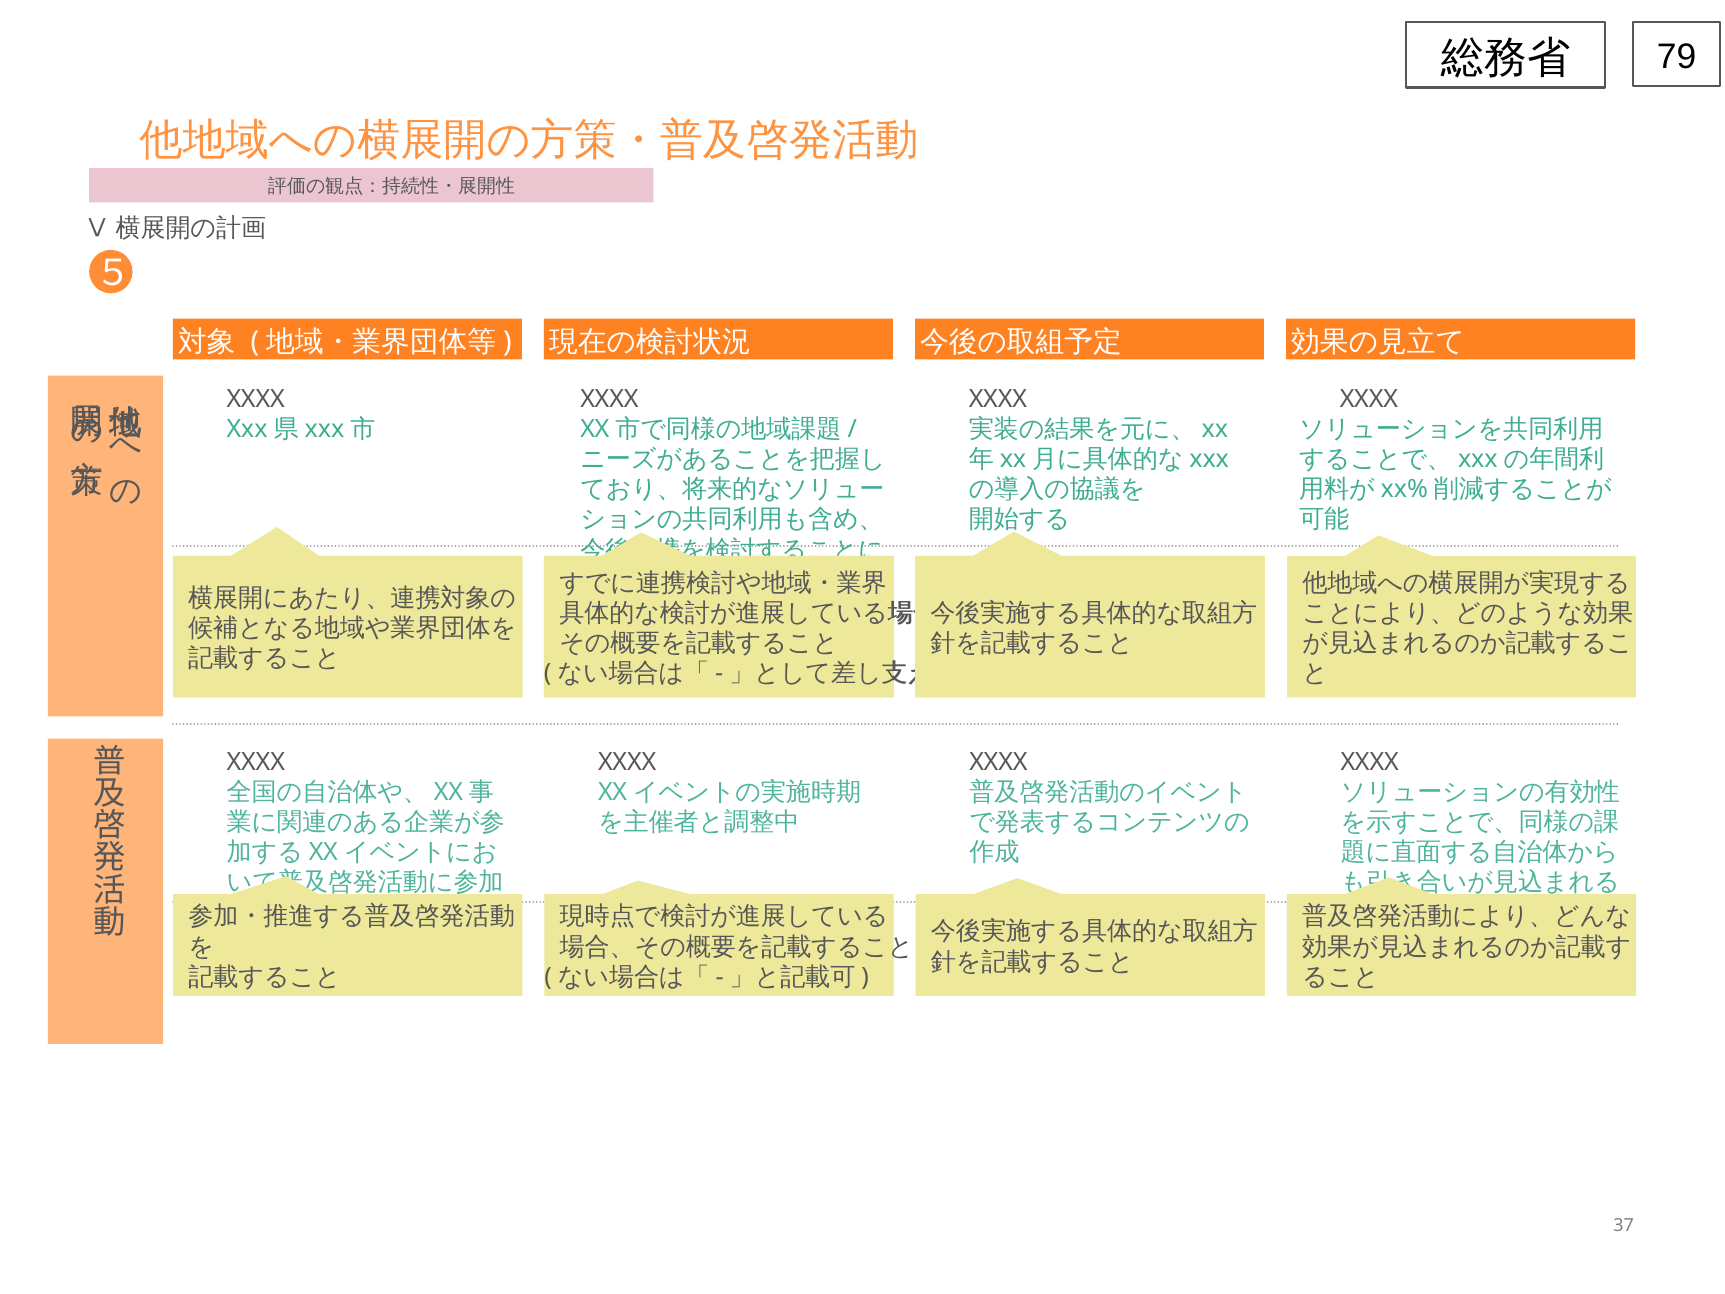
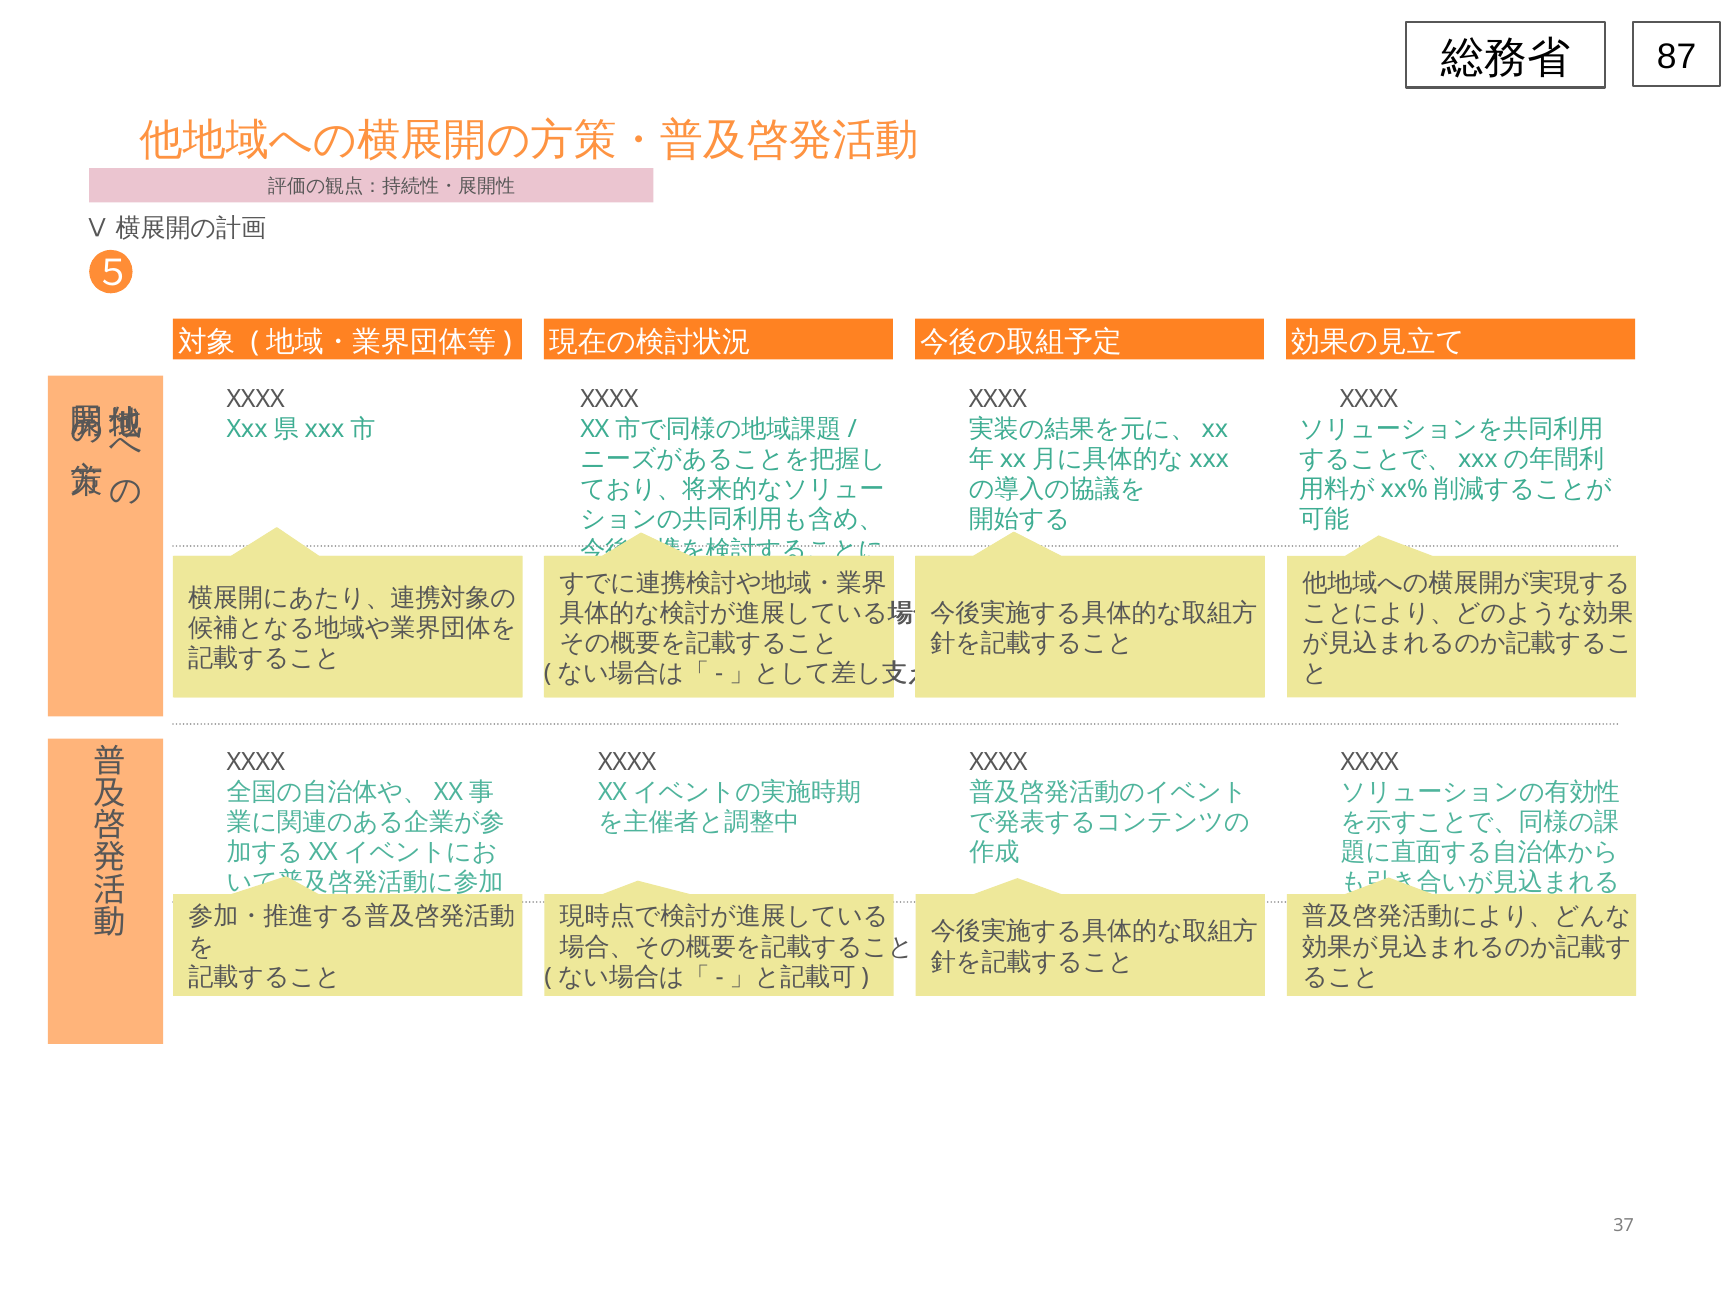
79: 79 -> 87
